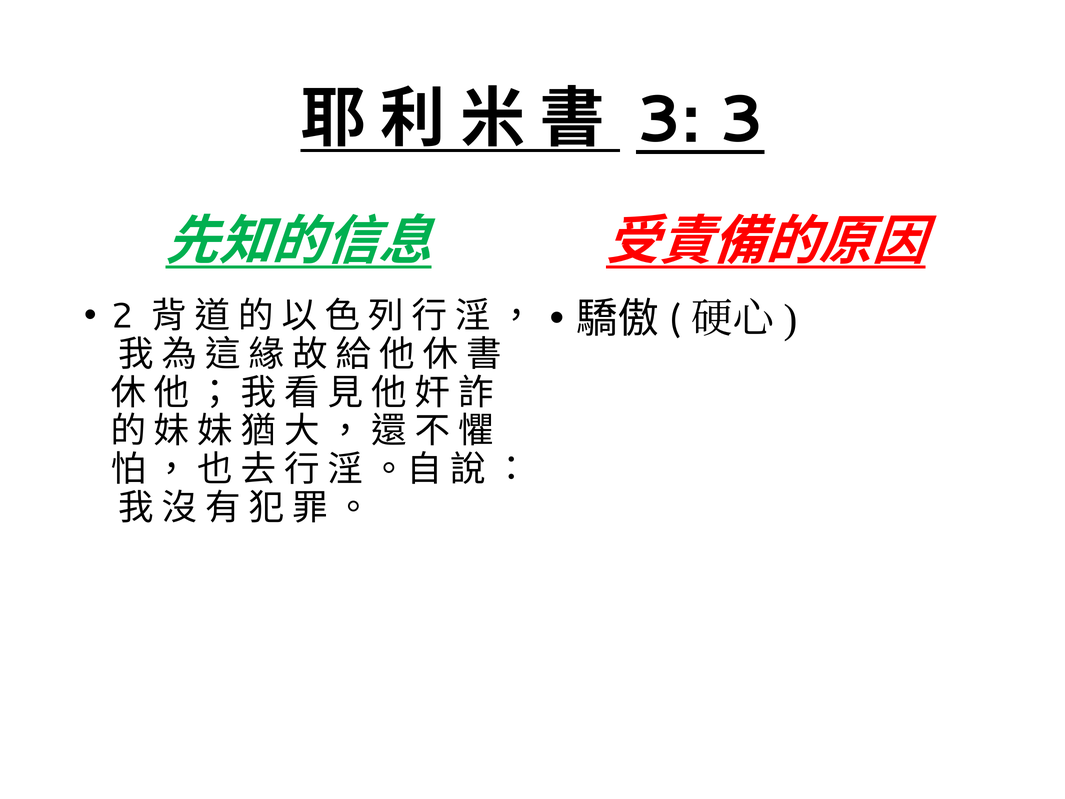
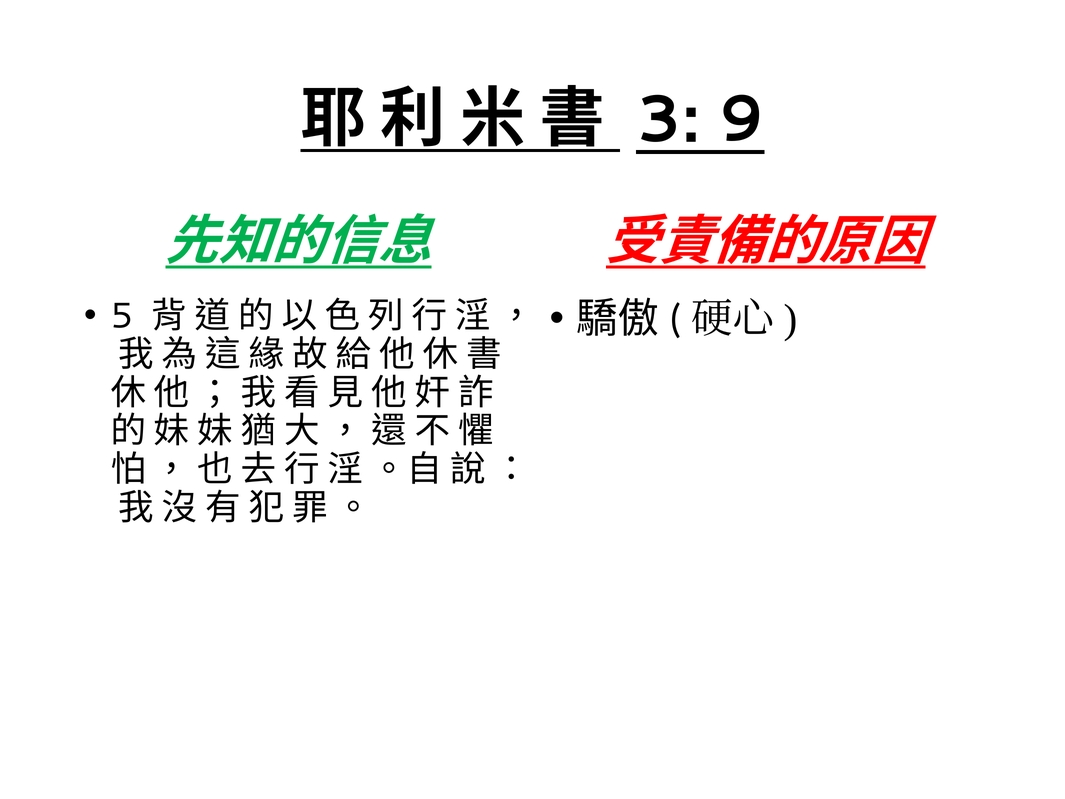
3 3: 3 -> 9
2: 2 -> 5
